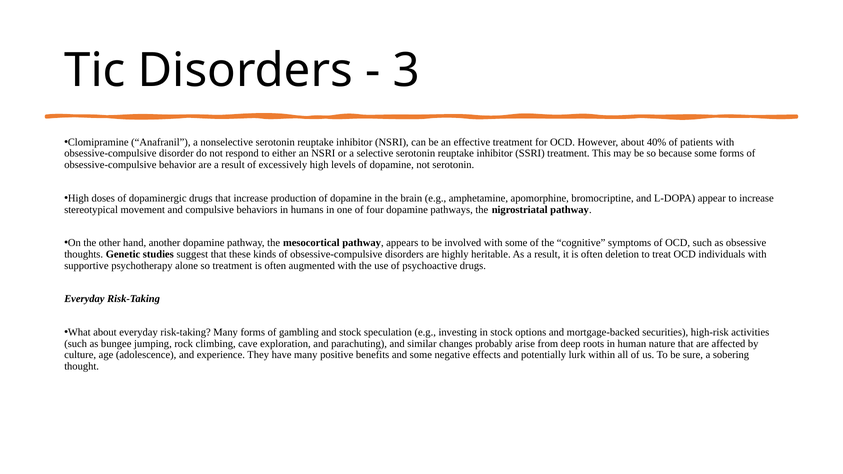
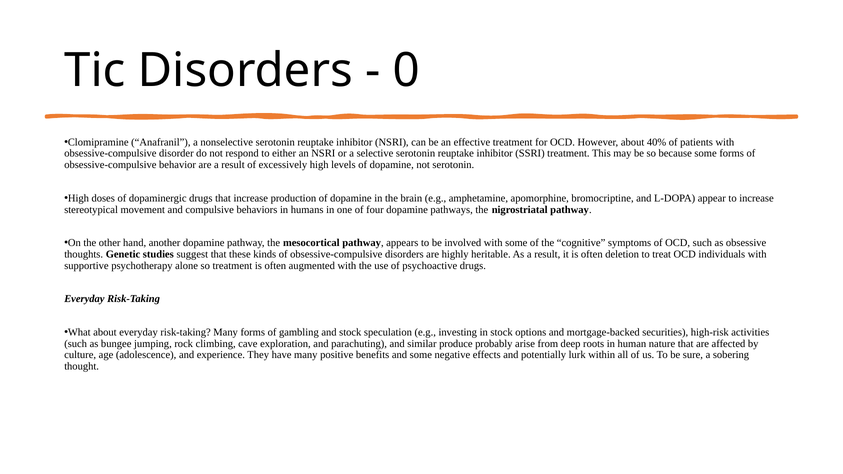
3: 3 -> 0
changes: changes -> produce
